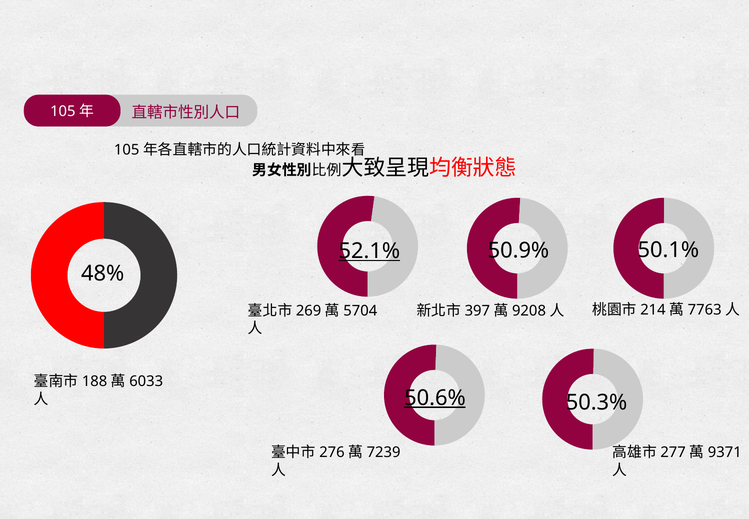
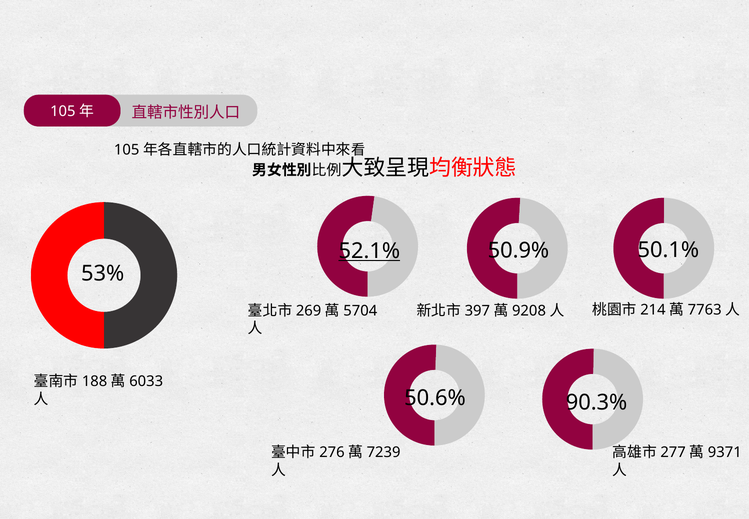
48%: 48% -> 53%
50.6% underline: present -> none
50.3%: 50.3% -> 90.3%
